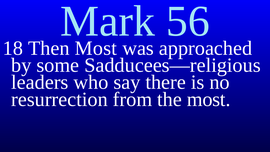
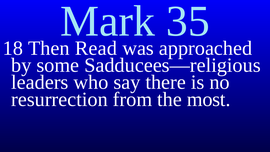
56: 56 -> 35
Then Most: Most -> Read
